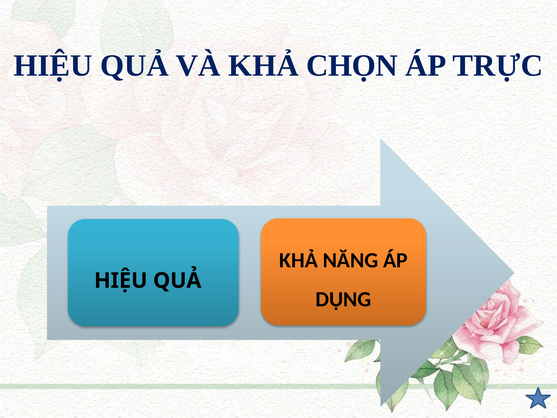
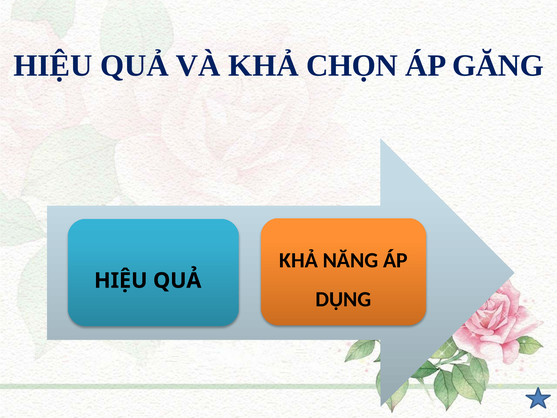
TRỰC: TRỰC -> GĂNG
